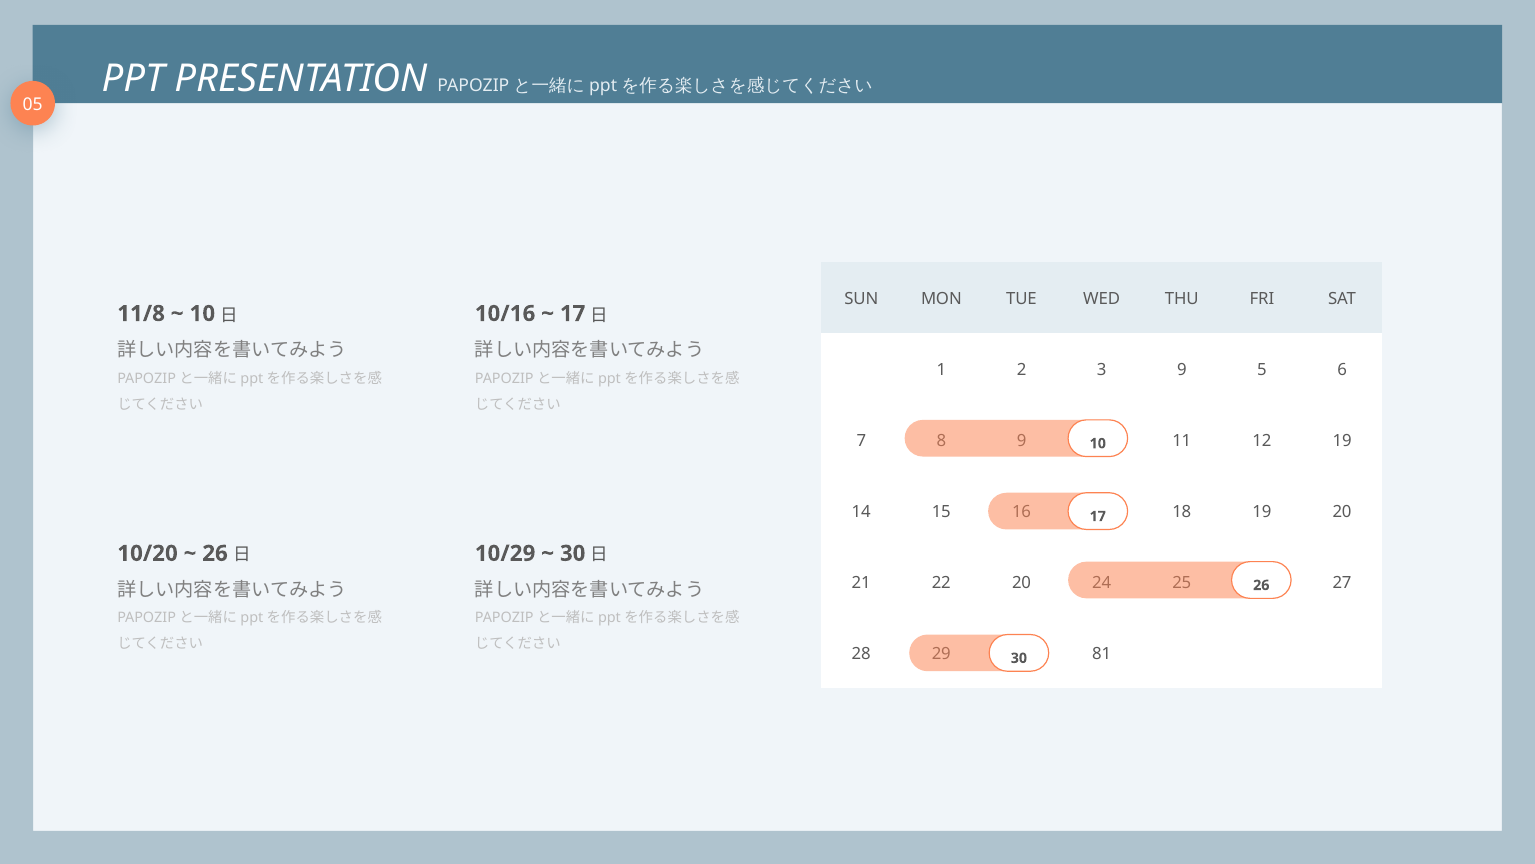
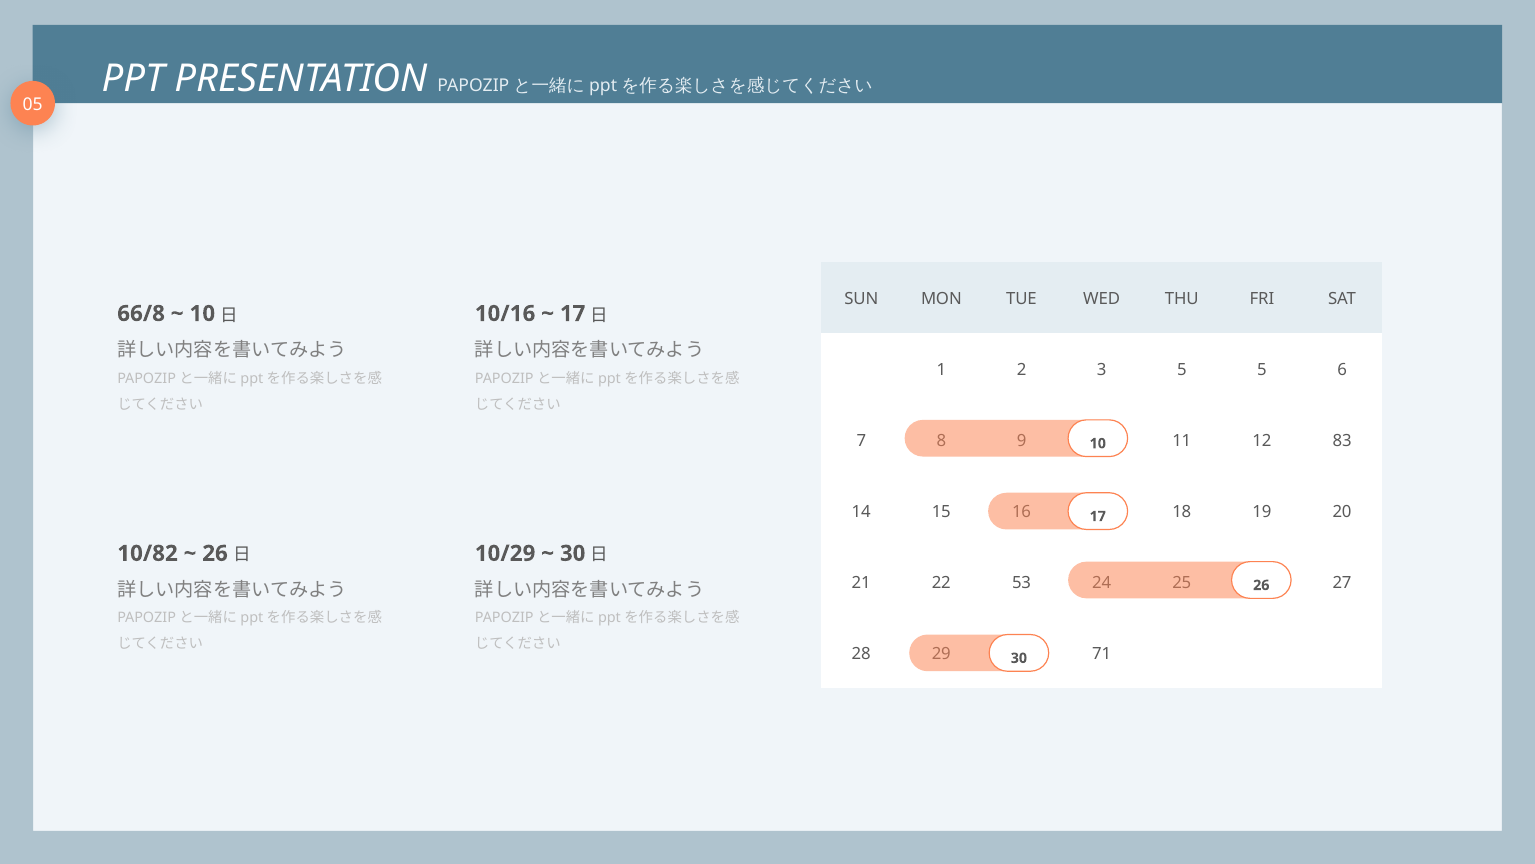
11/8: 11/8 -> 66/8
3 9: 9 -> 5
12 19: 19 -> 83
10/20: 10/20 -> 10/82
22 20: 20 -> 53
81: 81 -> 71
